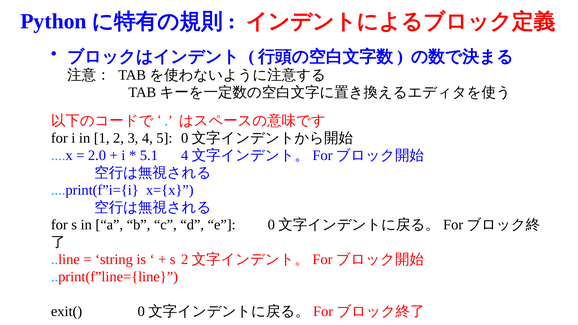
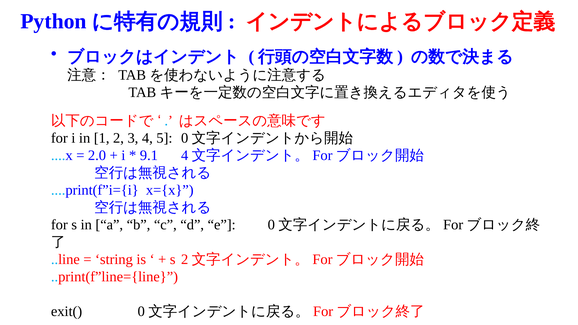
5.1: 5.1 -> 9.1
